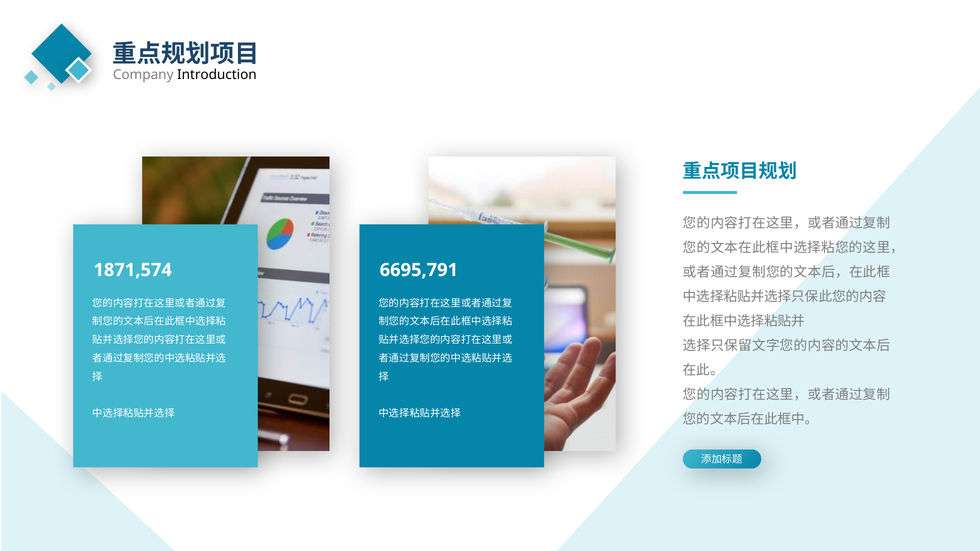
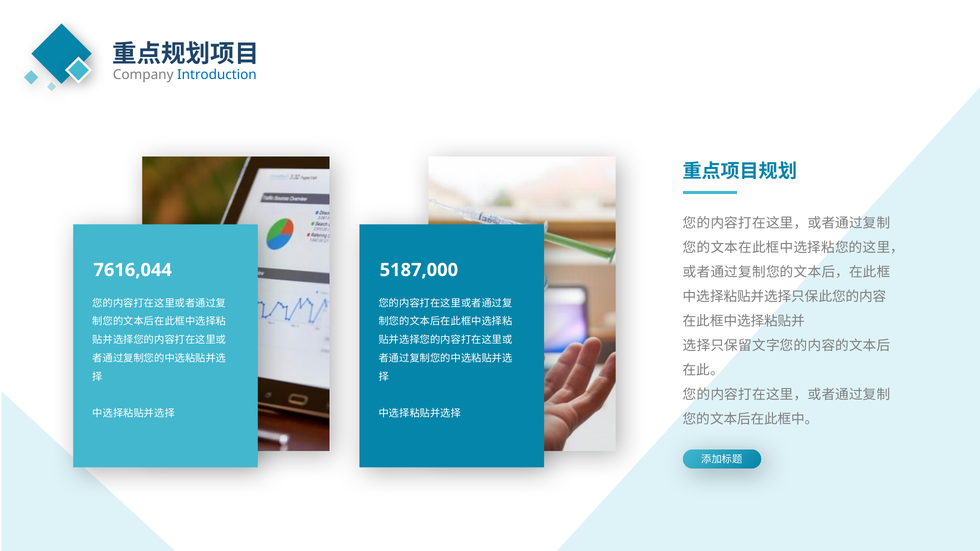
Introduction colour: black -> blue
1871,574: 1871,574 -> 7616,044
6695,791: 6695,791 -> 5187,000
